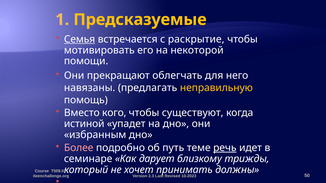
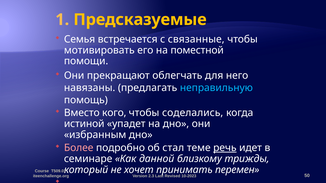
Семья underline: present -> none
раскрытие: раскрытие -> связанные
некоторой: некоторой -> поместной
неправильную colour: yellow -> light blue
существуют: существуют -> соделались
путь: путь -> стал
дарует: дарует -> данной
должны: должны -> перемен
